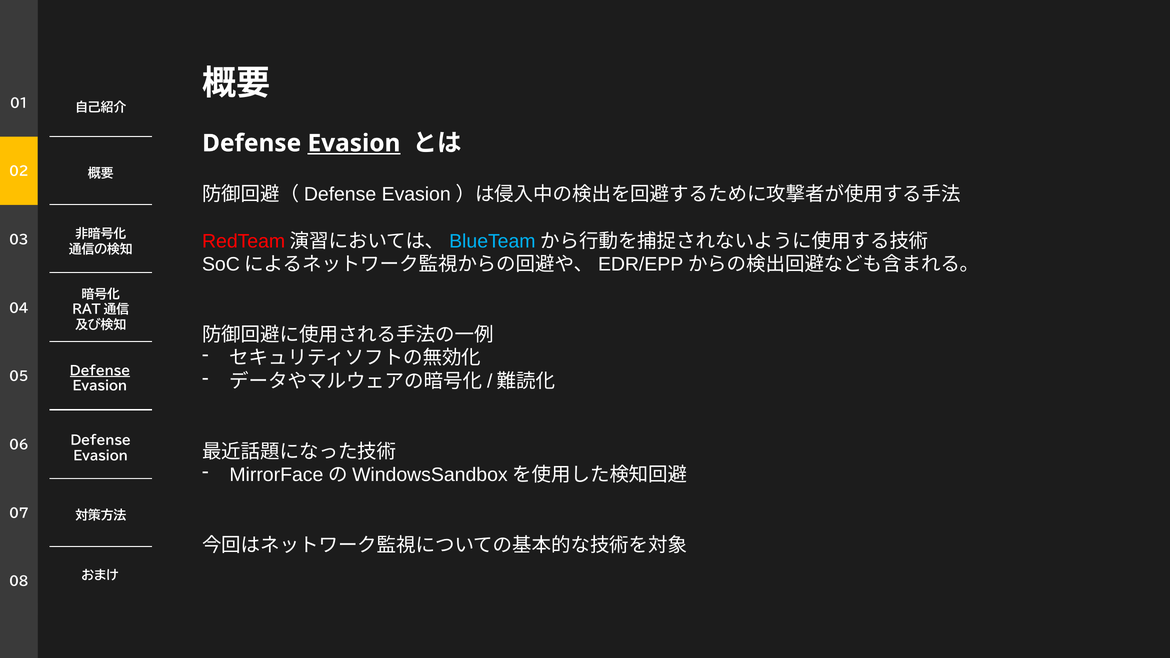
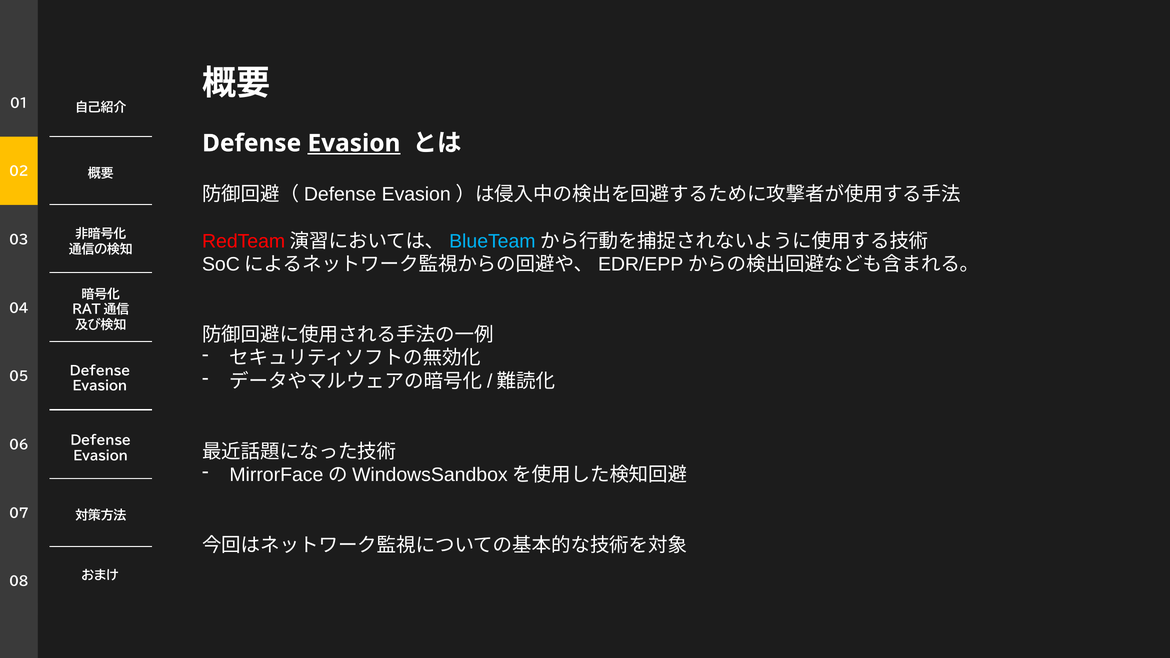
Defense at (100, 371) underline: present -> none
